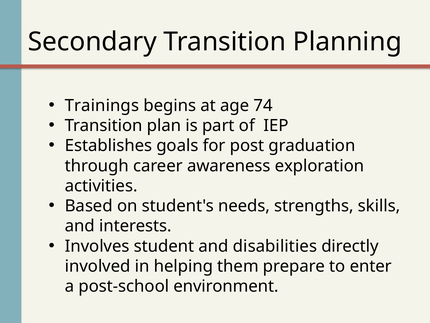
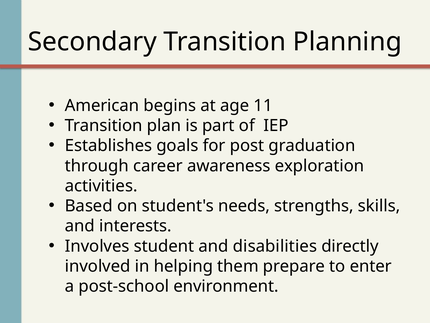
Trainings: Trainings -> American
74: 74 -> 11
